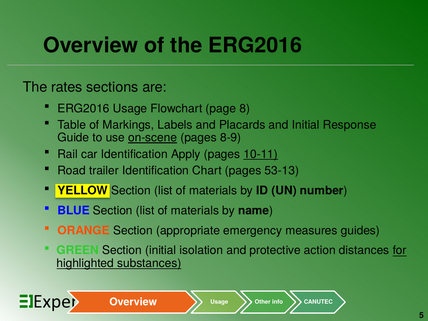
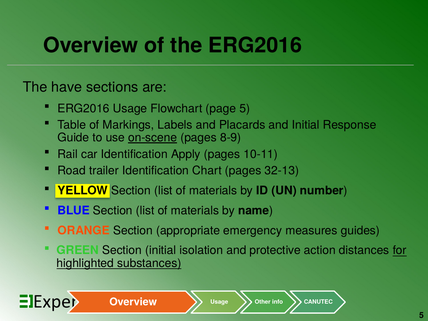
rates: rates -> have
page 8: 8 -> 5
10-11 underline: present -> none
53-13: 53-13 -> 32-13
